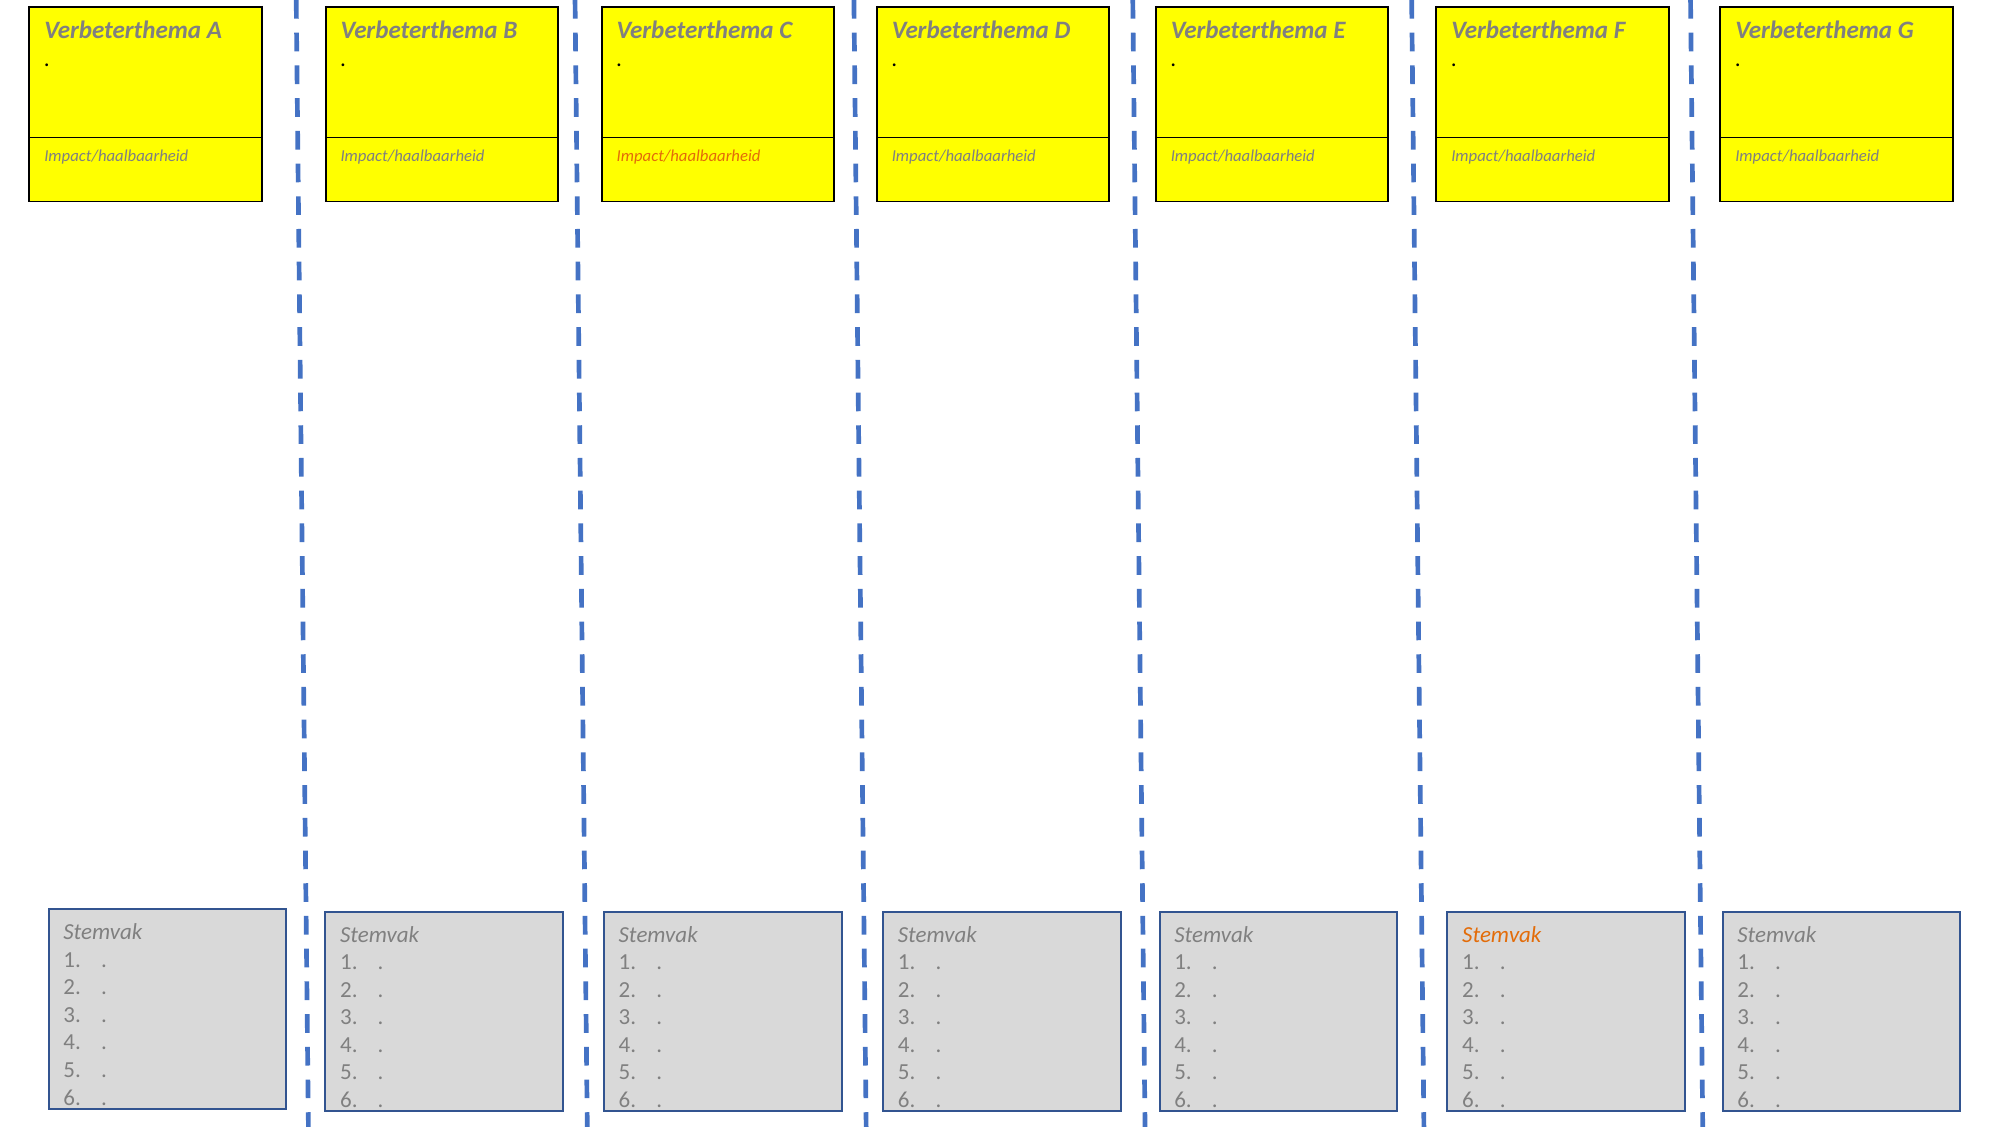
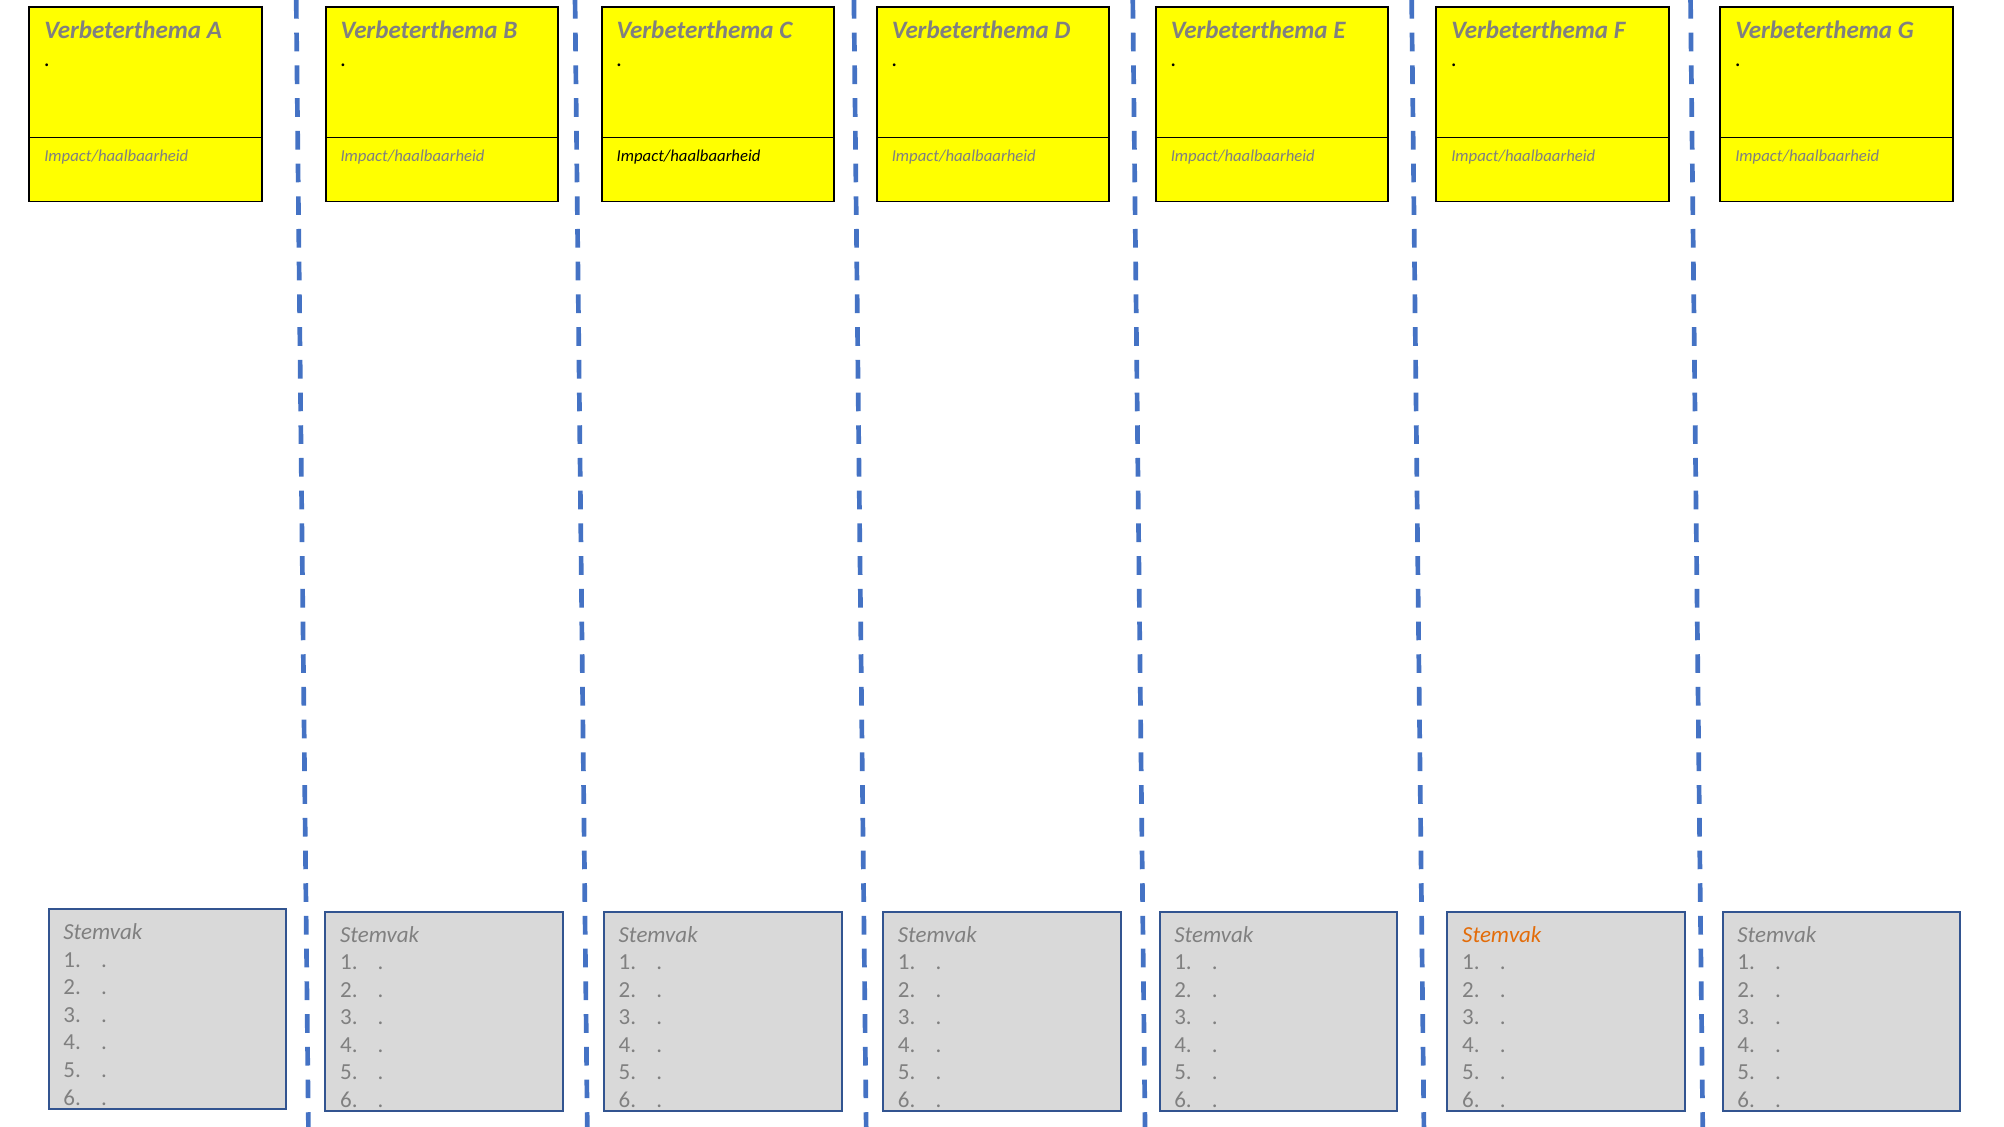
Impact/haalbaarheid at (689, 156) colour: orange -> black
